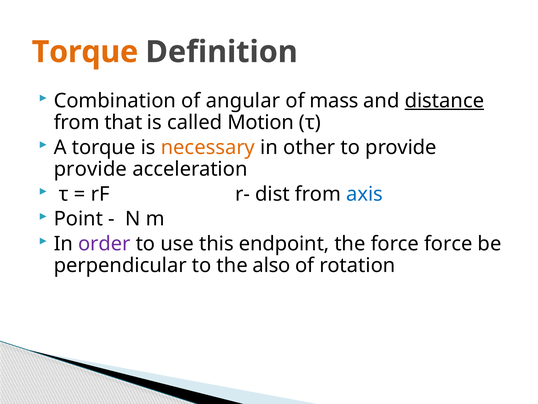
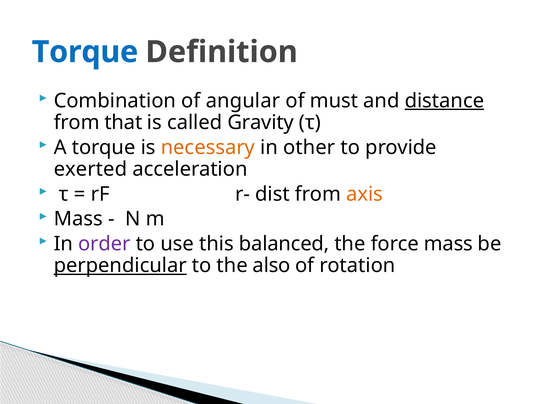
Torque at (85, 52) colour: orange -> blue
mass: mass -> must
Motion: Motion -> Gravity
provide at (90, 169): provide -> exerted
axis colour: blue -> orange
Point at (78, 219): Point -> Mass
endpoint: endpoint -> balanced
force force: force -> mass
perpendicular underline: none -> present
